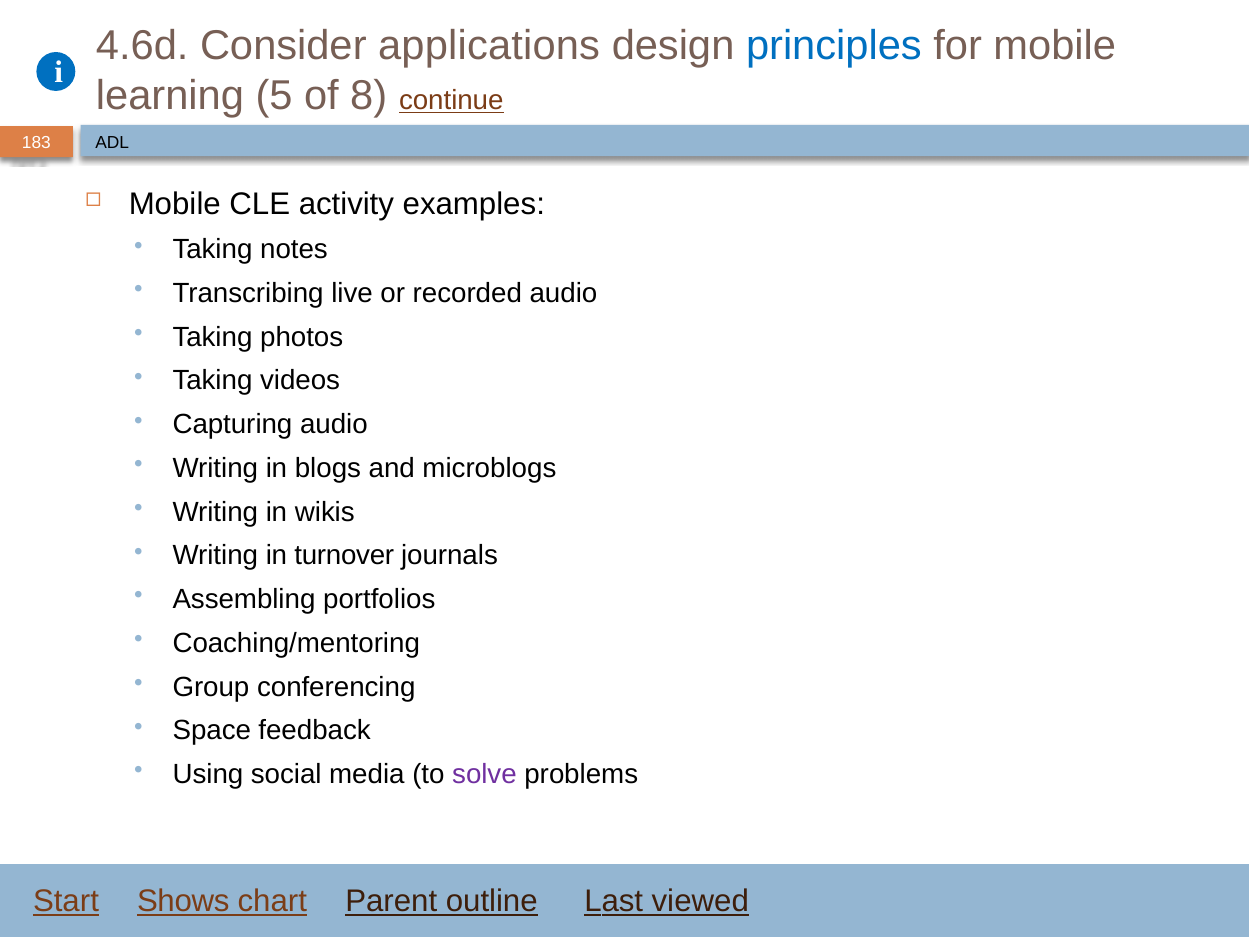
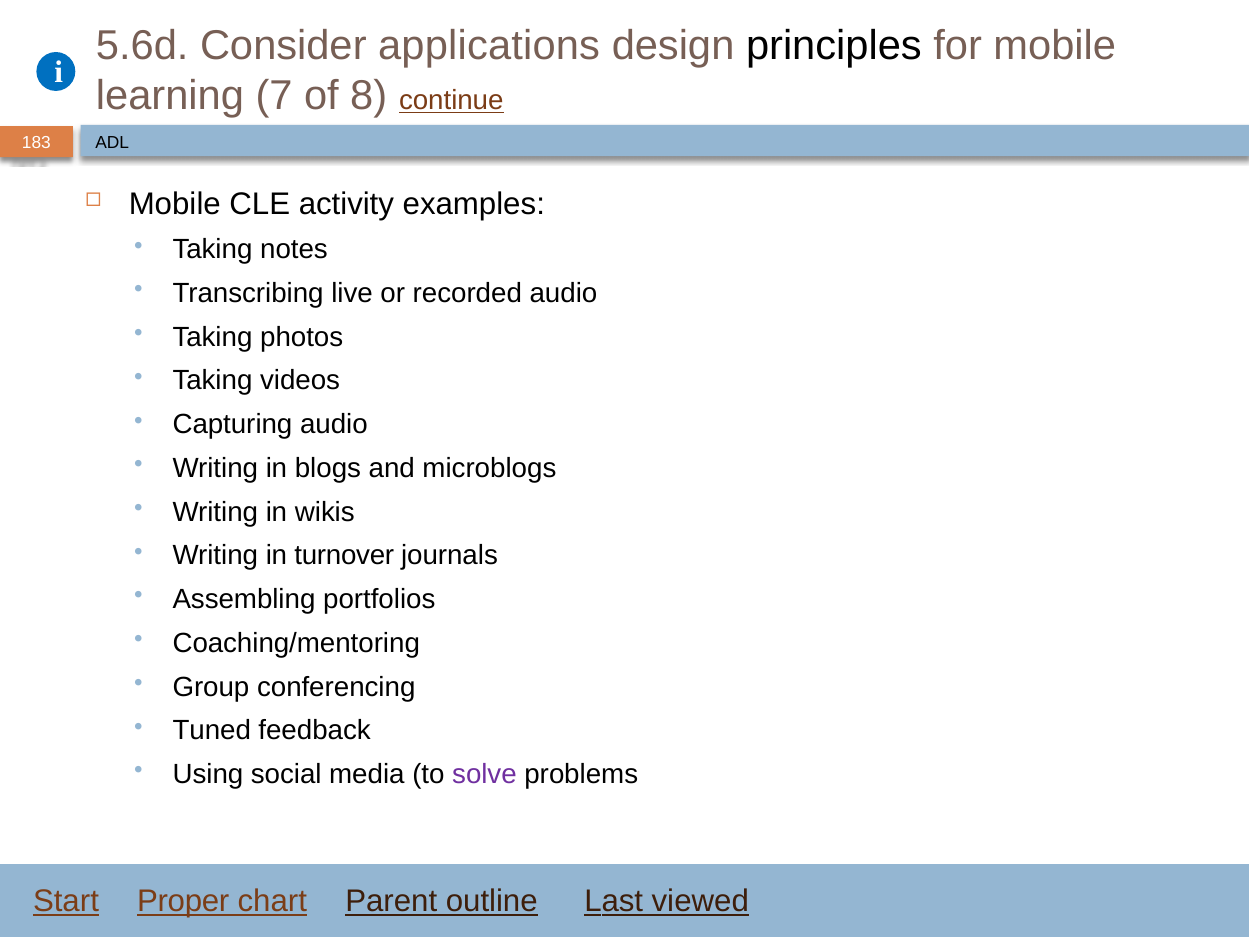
4.6d: 4.6d -> 5.6d
principles colour: blue -> black
5: 5 -> 7
Space: Space -> Tuned
Shows: Shows -> Proper
